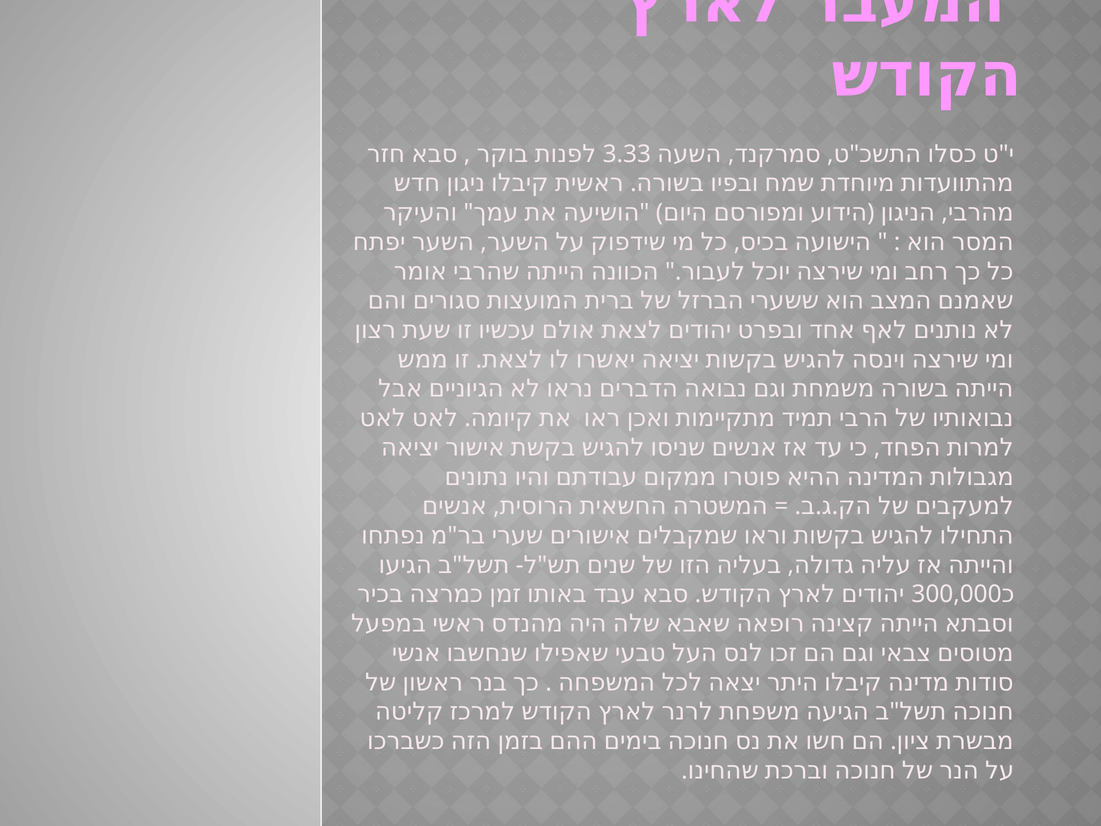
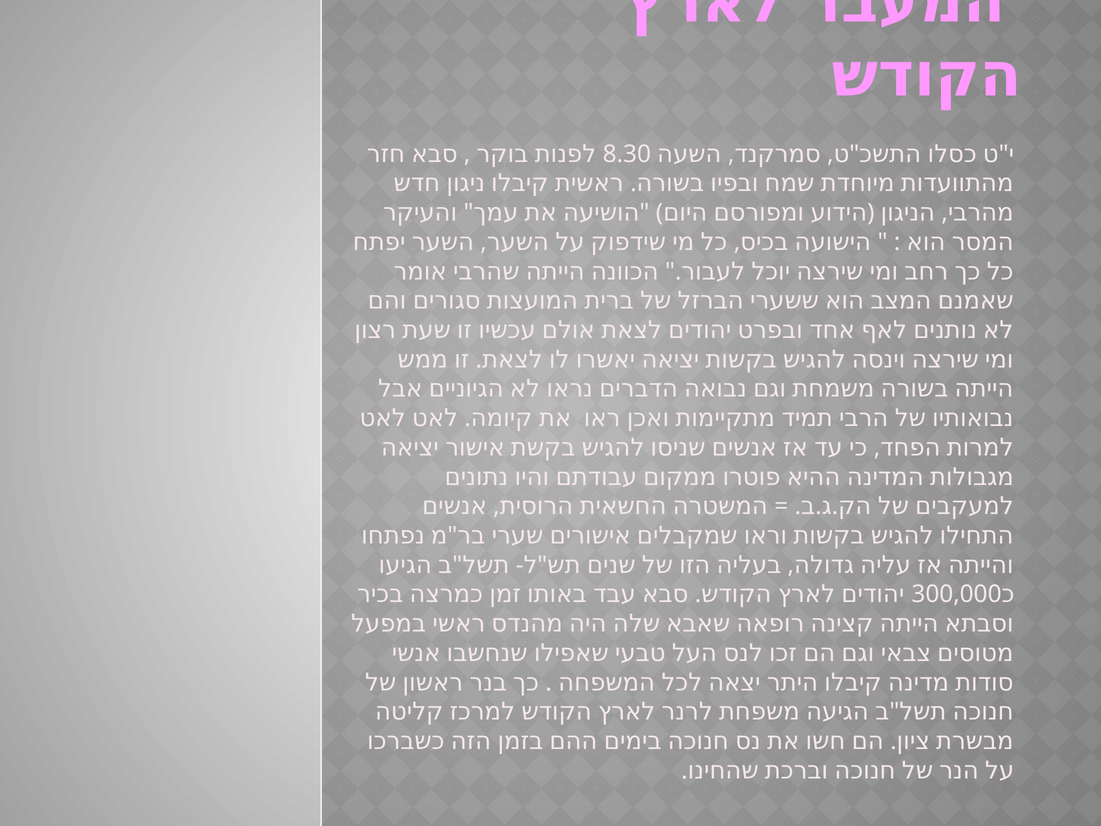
3.33: 3.33 -> 8.30
